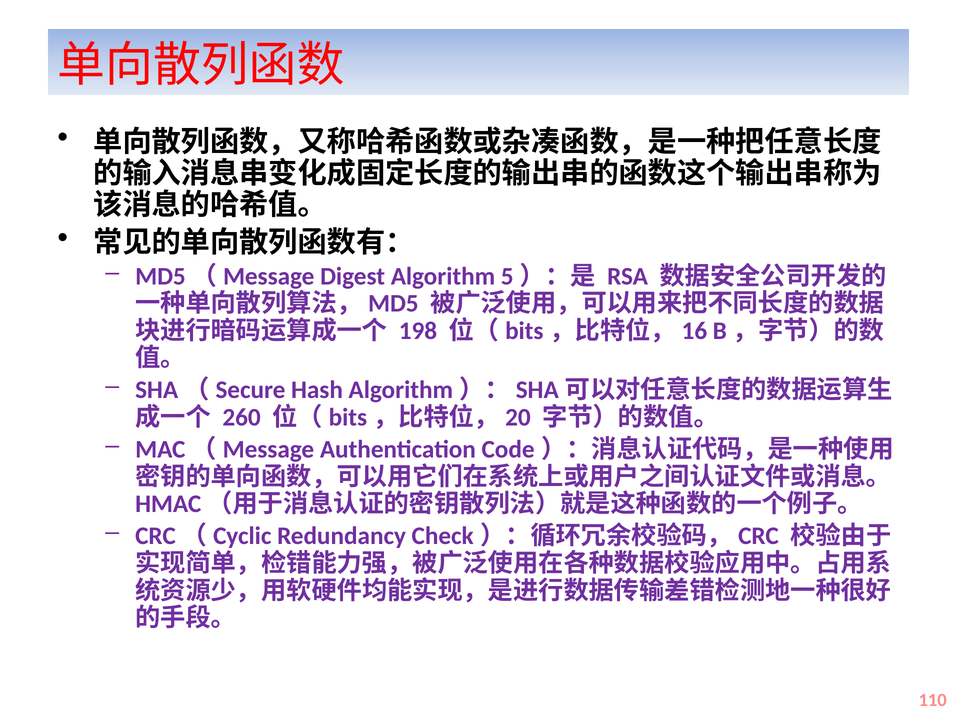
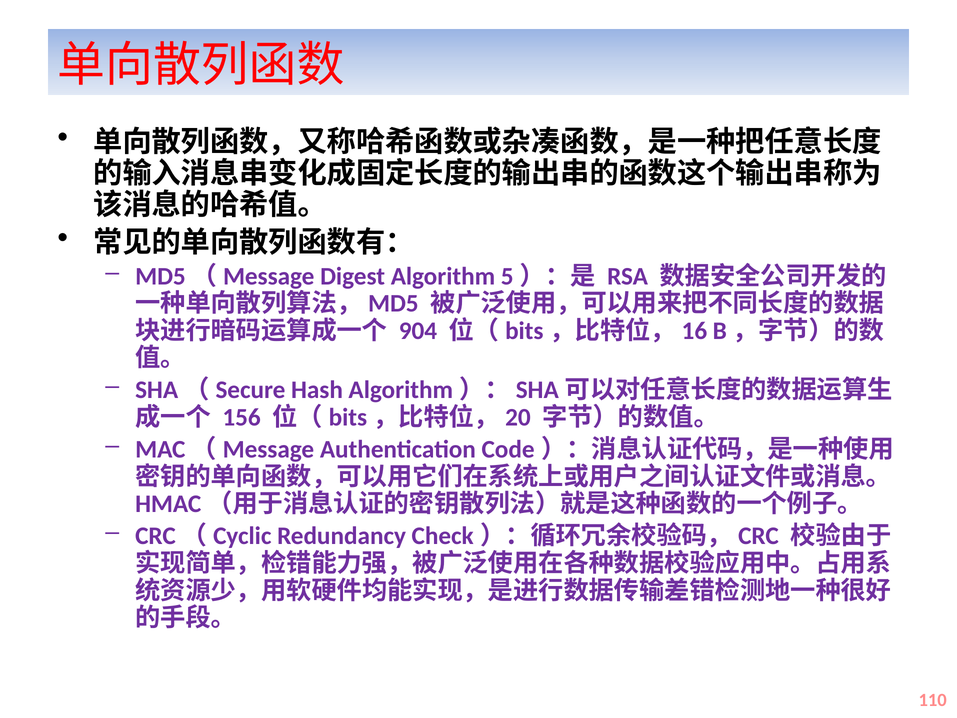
198: 198 -> 904
260: 260 -> 156
